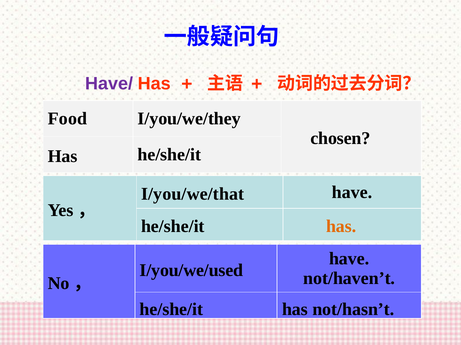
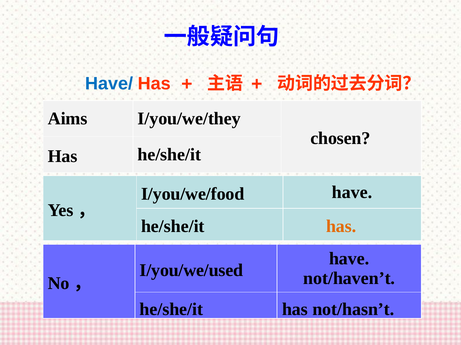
Have/ colour: purple -> blue
Food: Food -> Aims
I/you/we/that: I/you/we/that -> I/you/we/food
